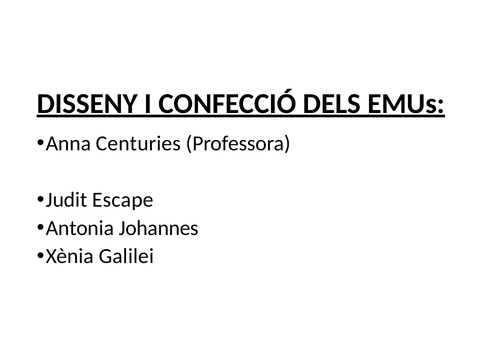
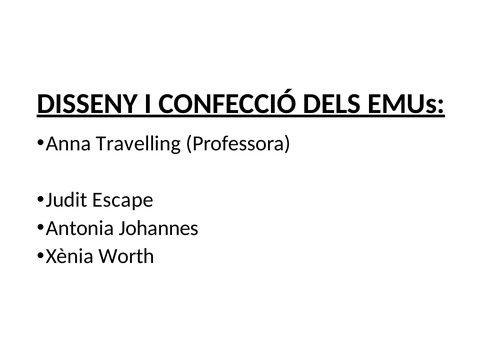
Centuries: Centuries -> Travelling
Galilei: Galilei -> Worth
